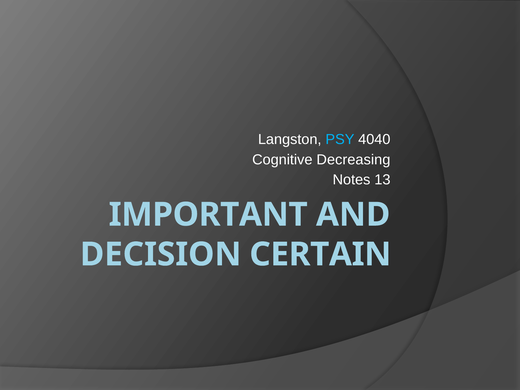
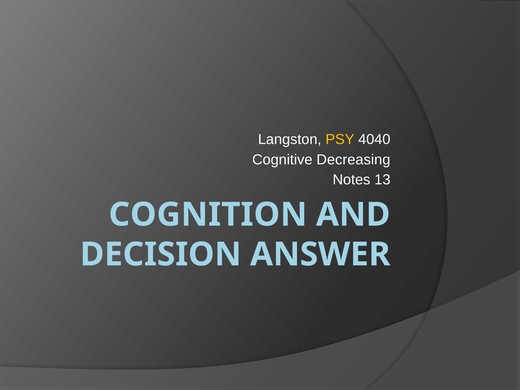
PSY colour: light blue -> yellow
IMPORTANT: IMPORTANT -> COGNITION
CERTAIN: CERTAIN -> ANSWER
